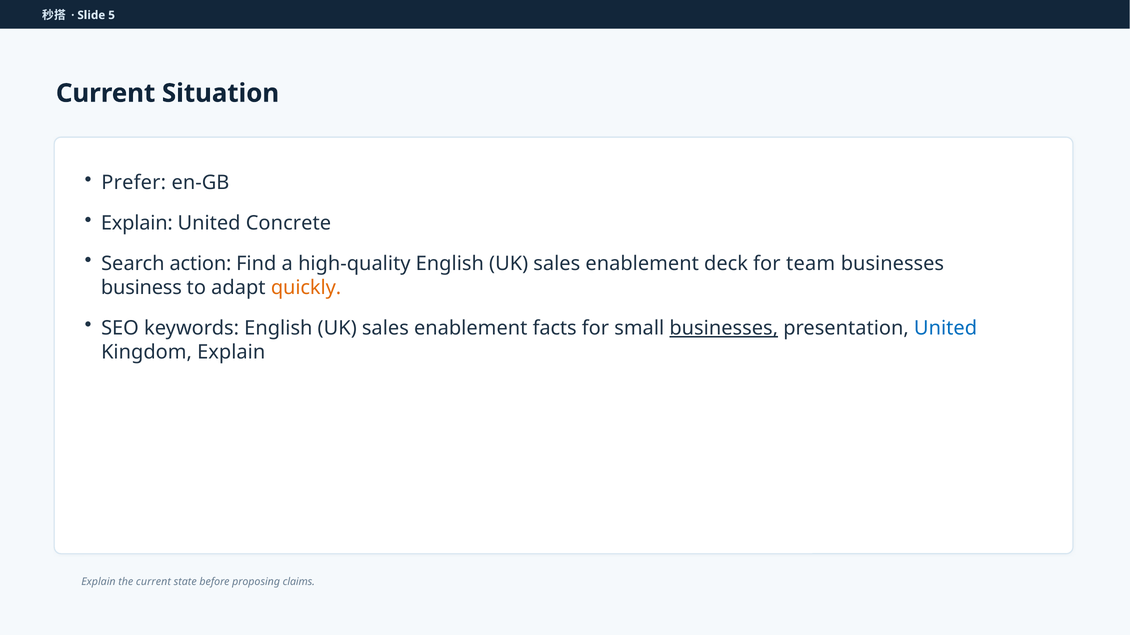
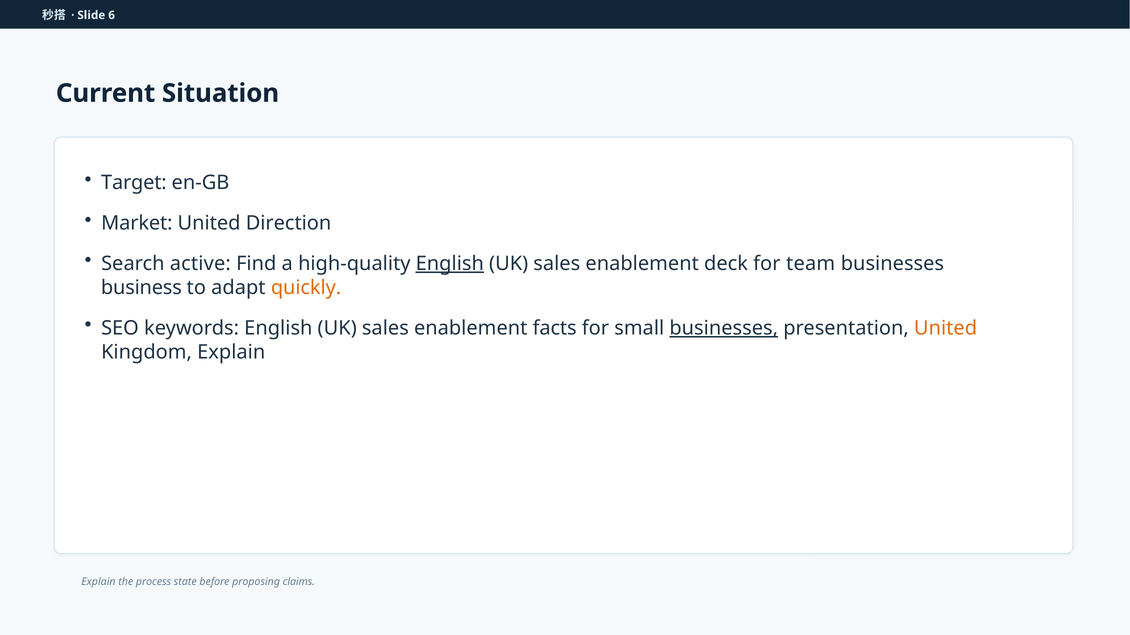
5: 5 -> 6
Prefer: Prefer -> Target
Explain at (137, 223): Explain -> Market
Concrete: Concrete -> Direction
action: action -> active
English at (450, 264) underline: none -> present
United at (946, 328) colour: blue -> orange
the current: current -> process
